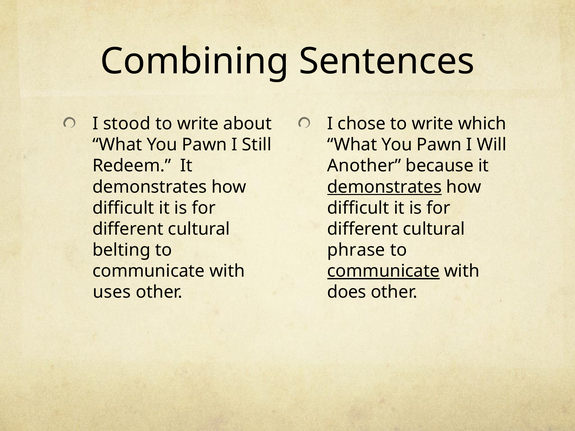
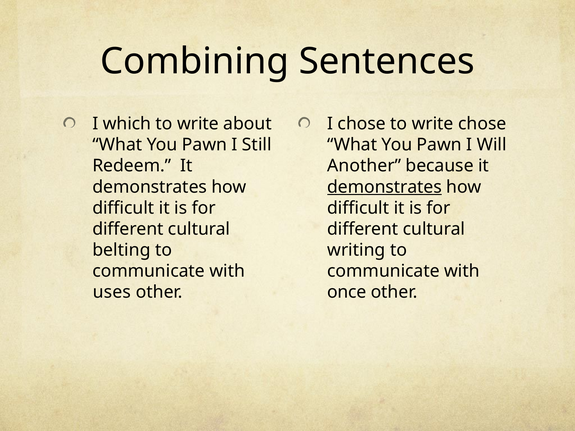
stood: stood -> which
write which: which -> chose
phrase: phrase -> writing
communicate at (383, 271) underline: present -> none
does: does -> once
